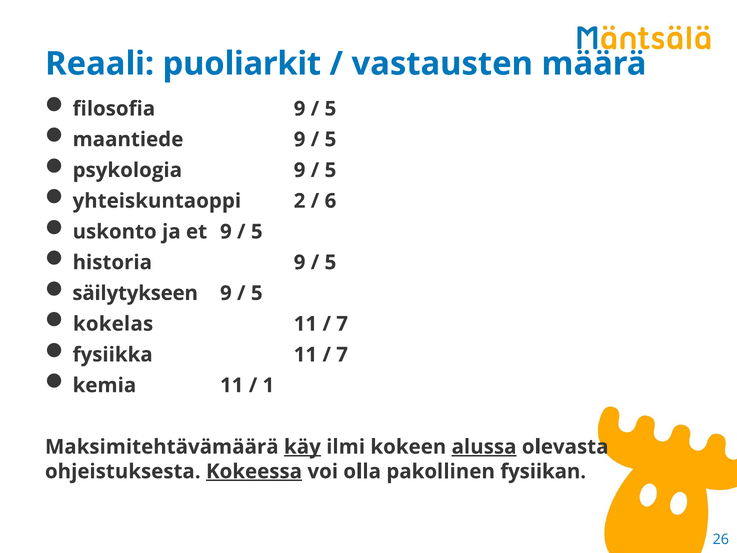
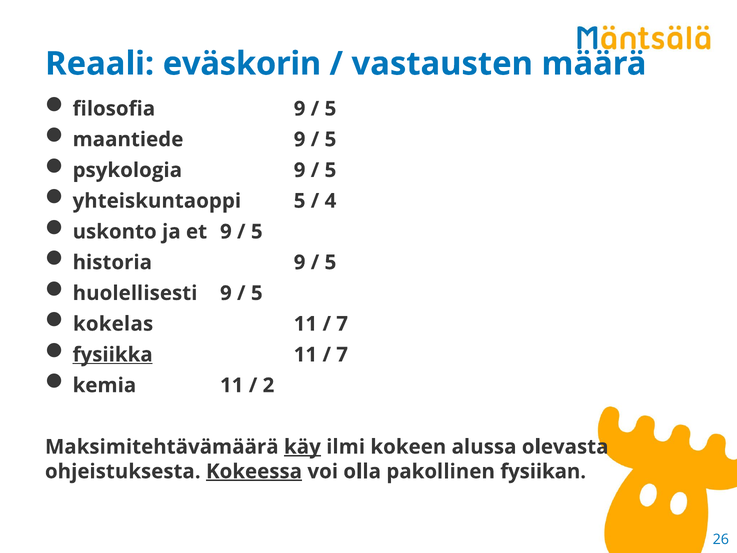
puoliarkit: puoliarkit -> eväskorin
yhteiskuntaoppi 2: 2 -> 5
6: 6 -> 4
säilytykseen: säilytykseen -> huolellisesti
fysiikka underline: none -> present
1: 1 -> 2
alussa underline: present -> none
